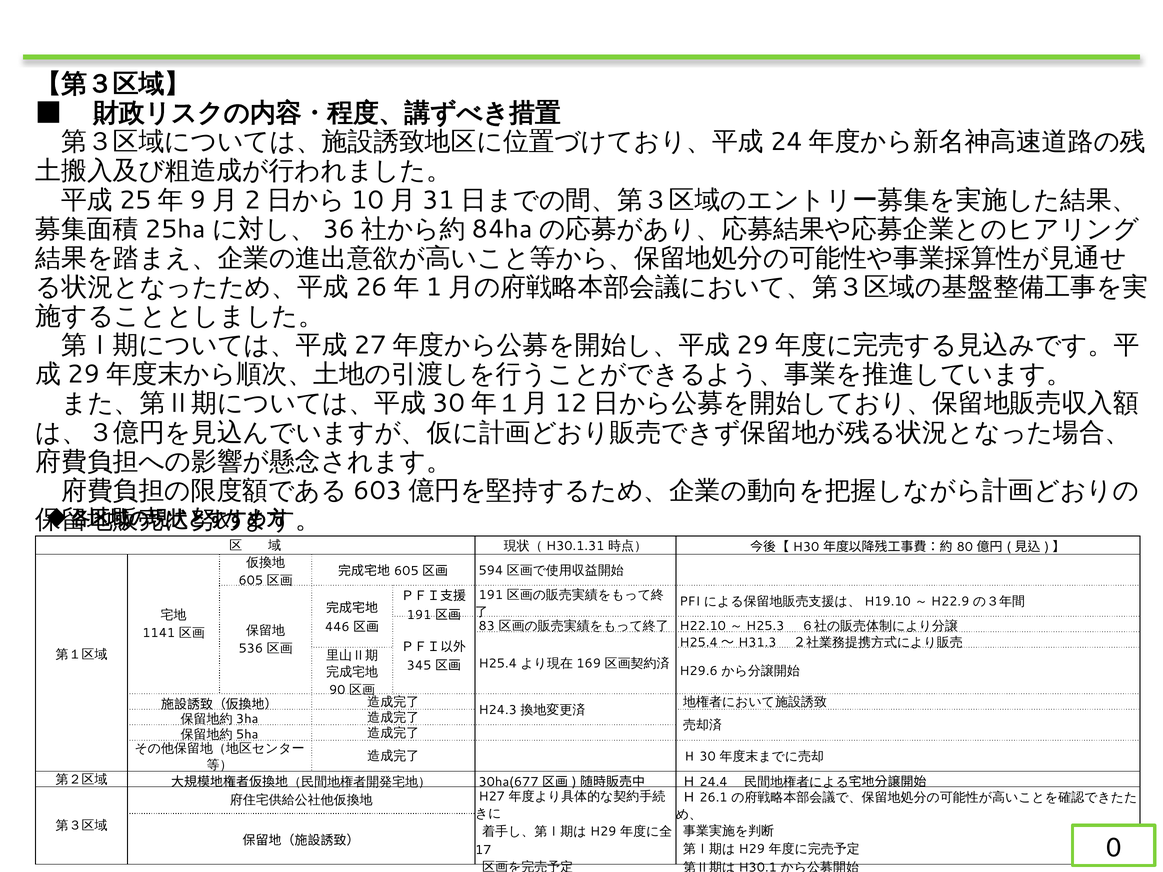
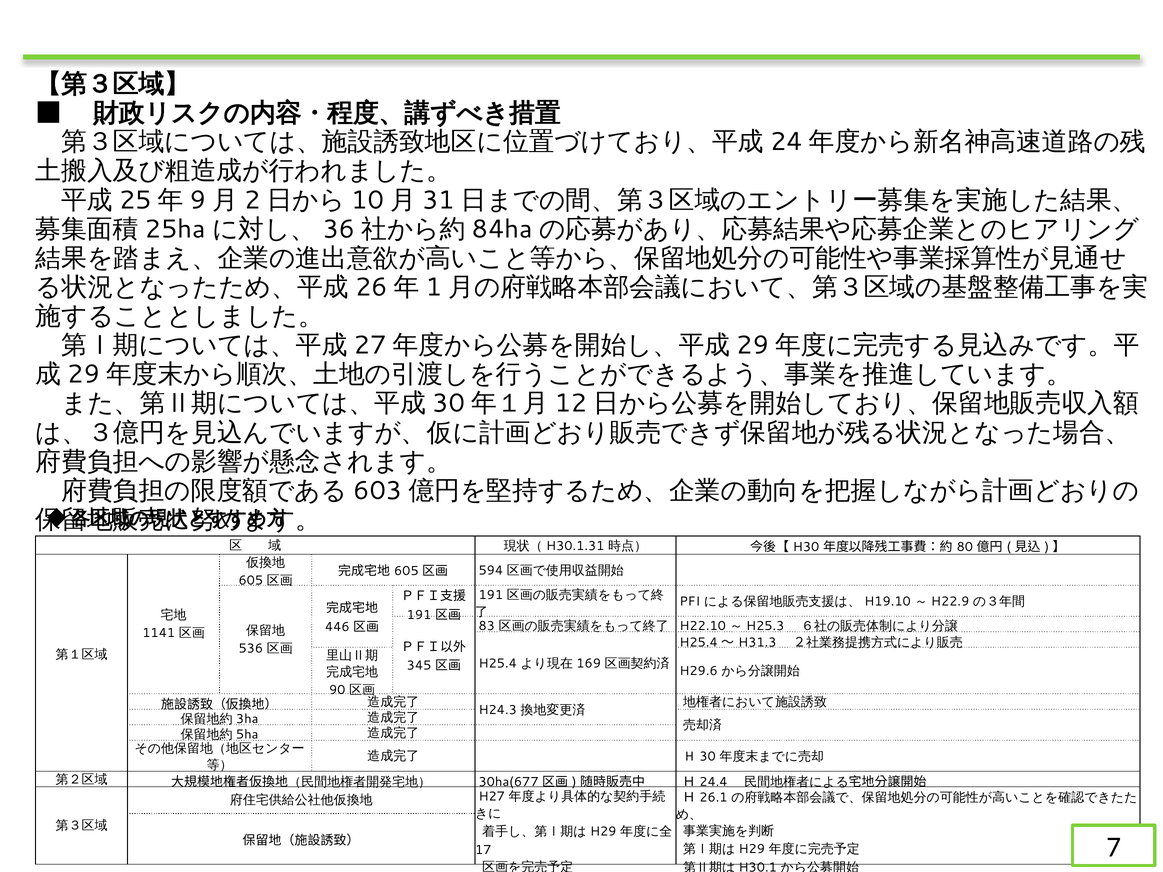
0: 0 -> 7
